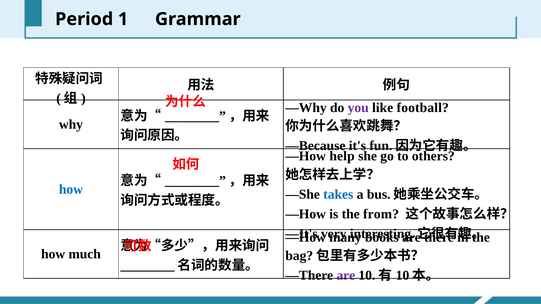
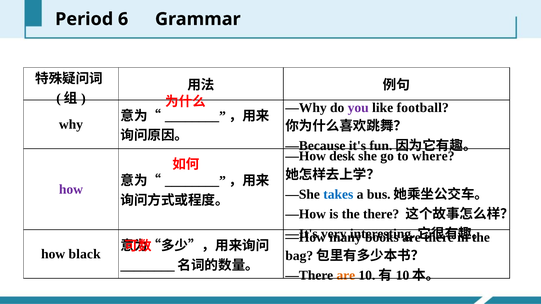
1: 1 -> 6
help: help -> desk
others: others -> where
how at (71, 189) colour: blue -> purple
the from: from -> there
much: much -> black
are at (346, 276) colour: purple -> orange
